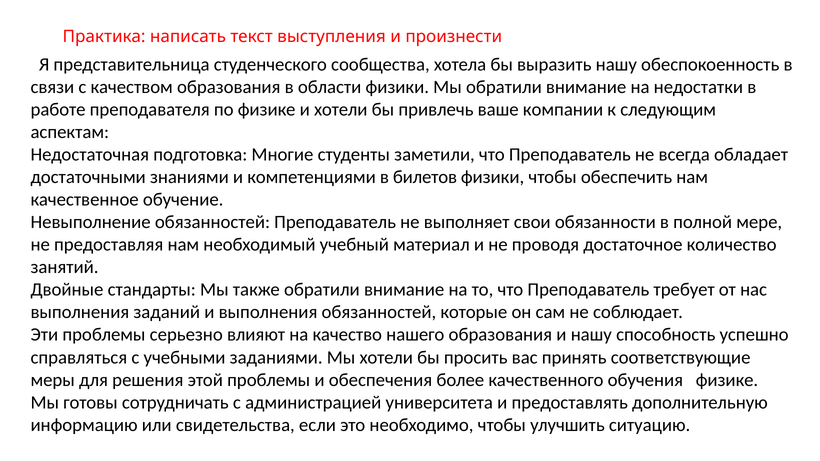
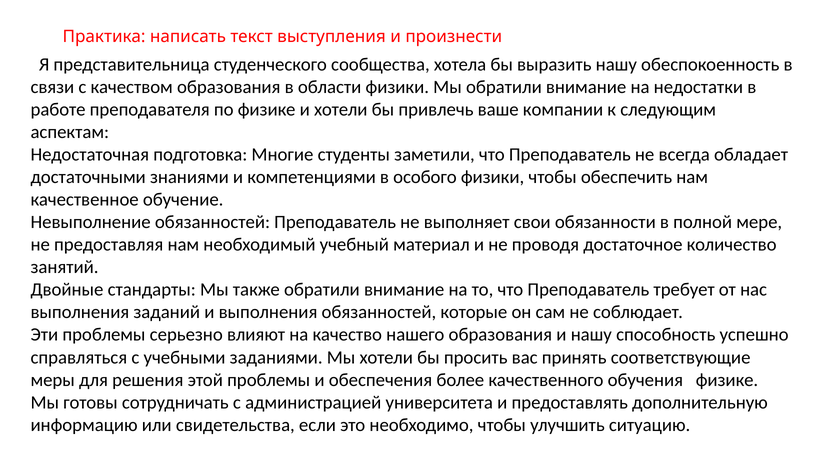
билетов: билетов -> особого
